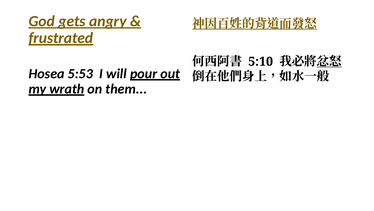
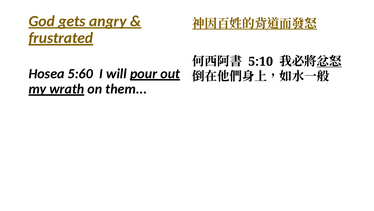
5:53: 5:53 -> 5:60
